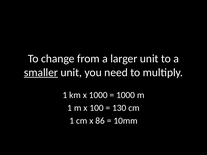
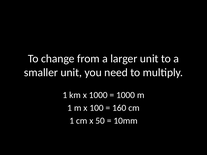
smaller underline: present -> none
130: 130 -> 160
86: 86 -> 50
